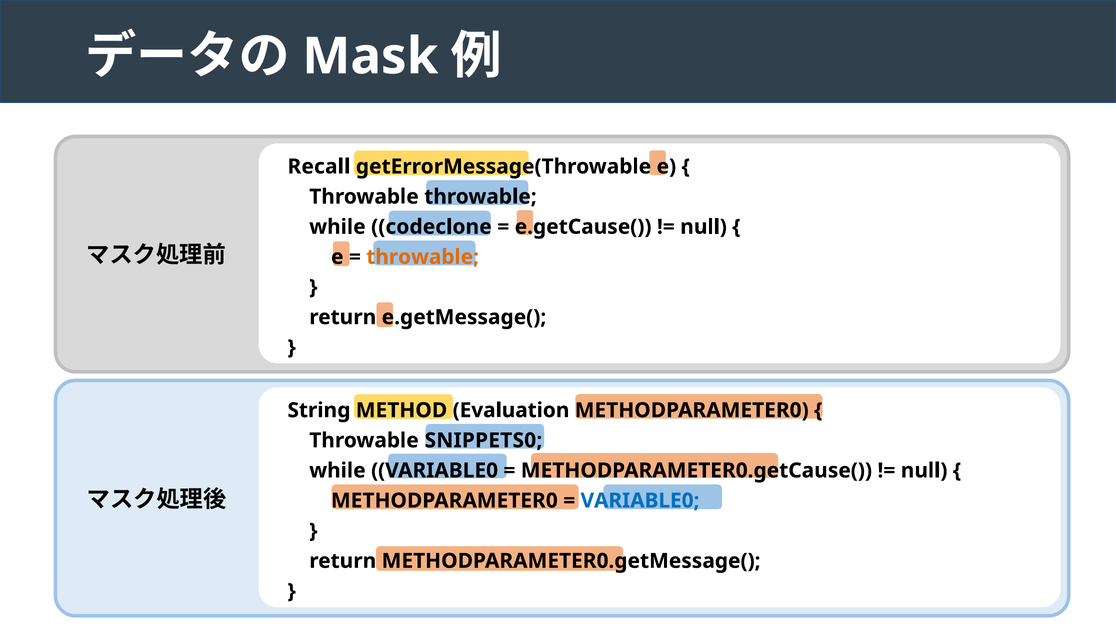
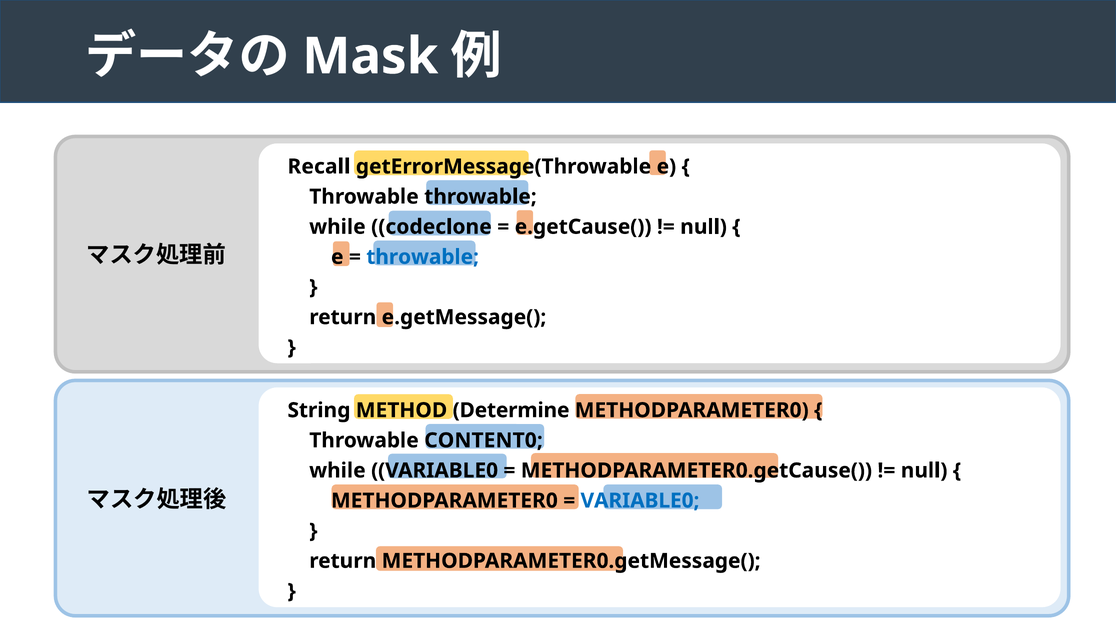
throwable at (423, 257) colour: orange -> blue
Evaluation: Evaluation -> Determine
SNIPPETS0: SNIPPETS0 -> CONTENT0
